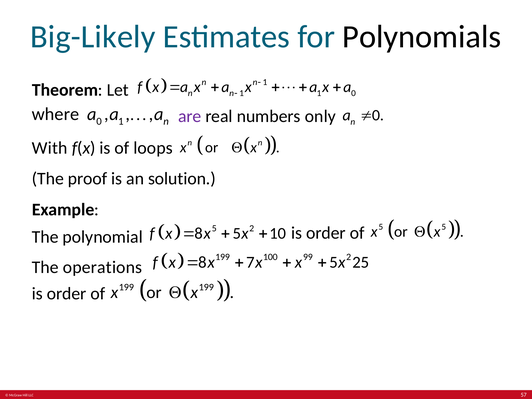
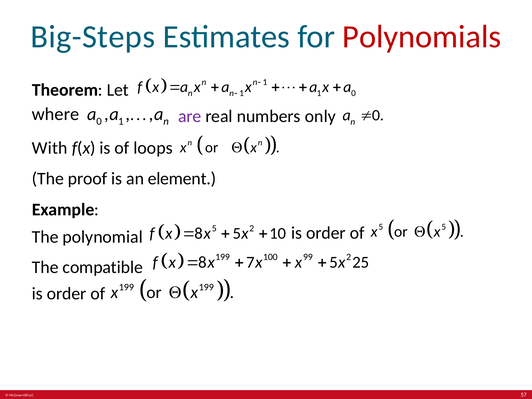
Big-Likely: Big-Likely -> Big-Steps
Polynomials colour: black -> red
solution: solution -> element
operations: operations -> compatible
